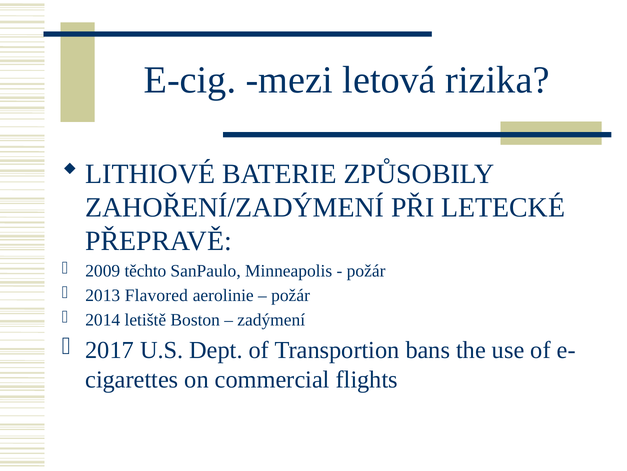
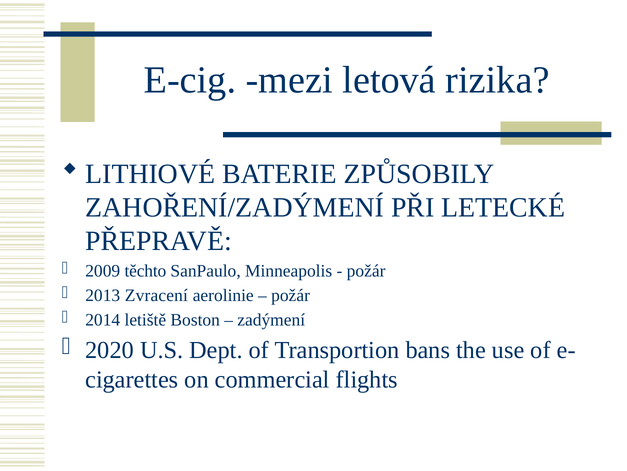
Flavored: Flavored -> Zvracení
2017: 2017 -> 2020
